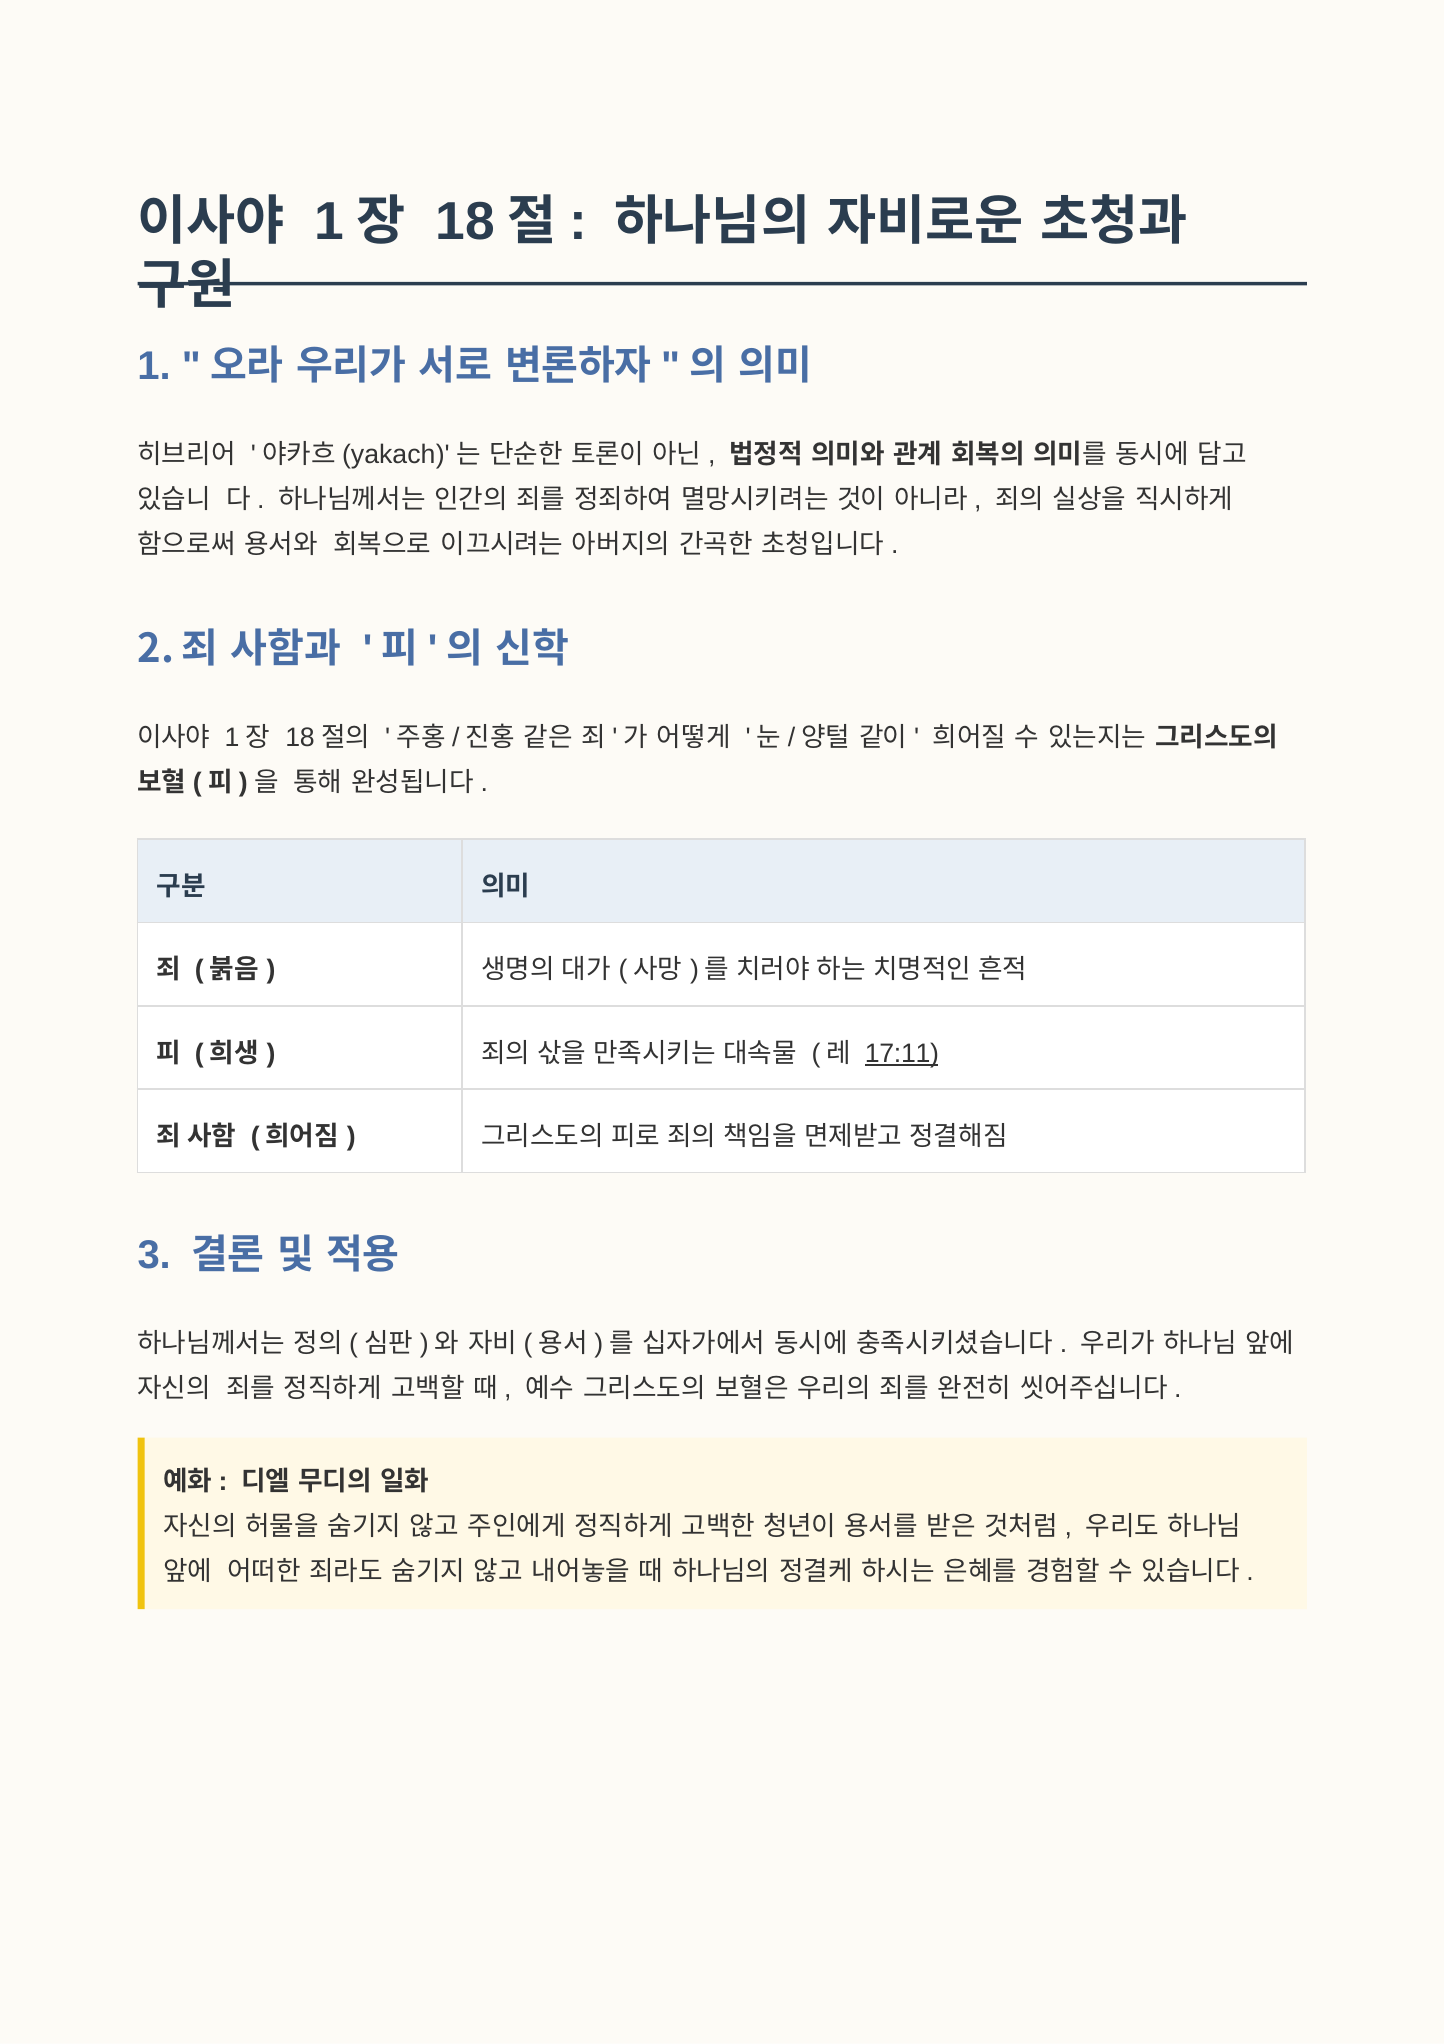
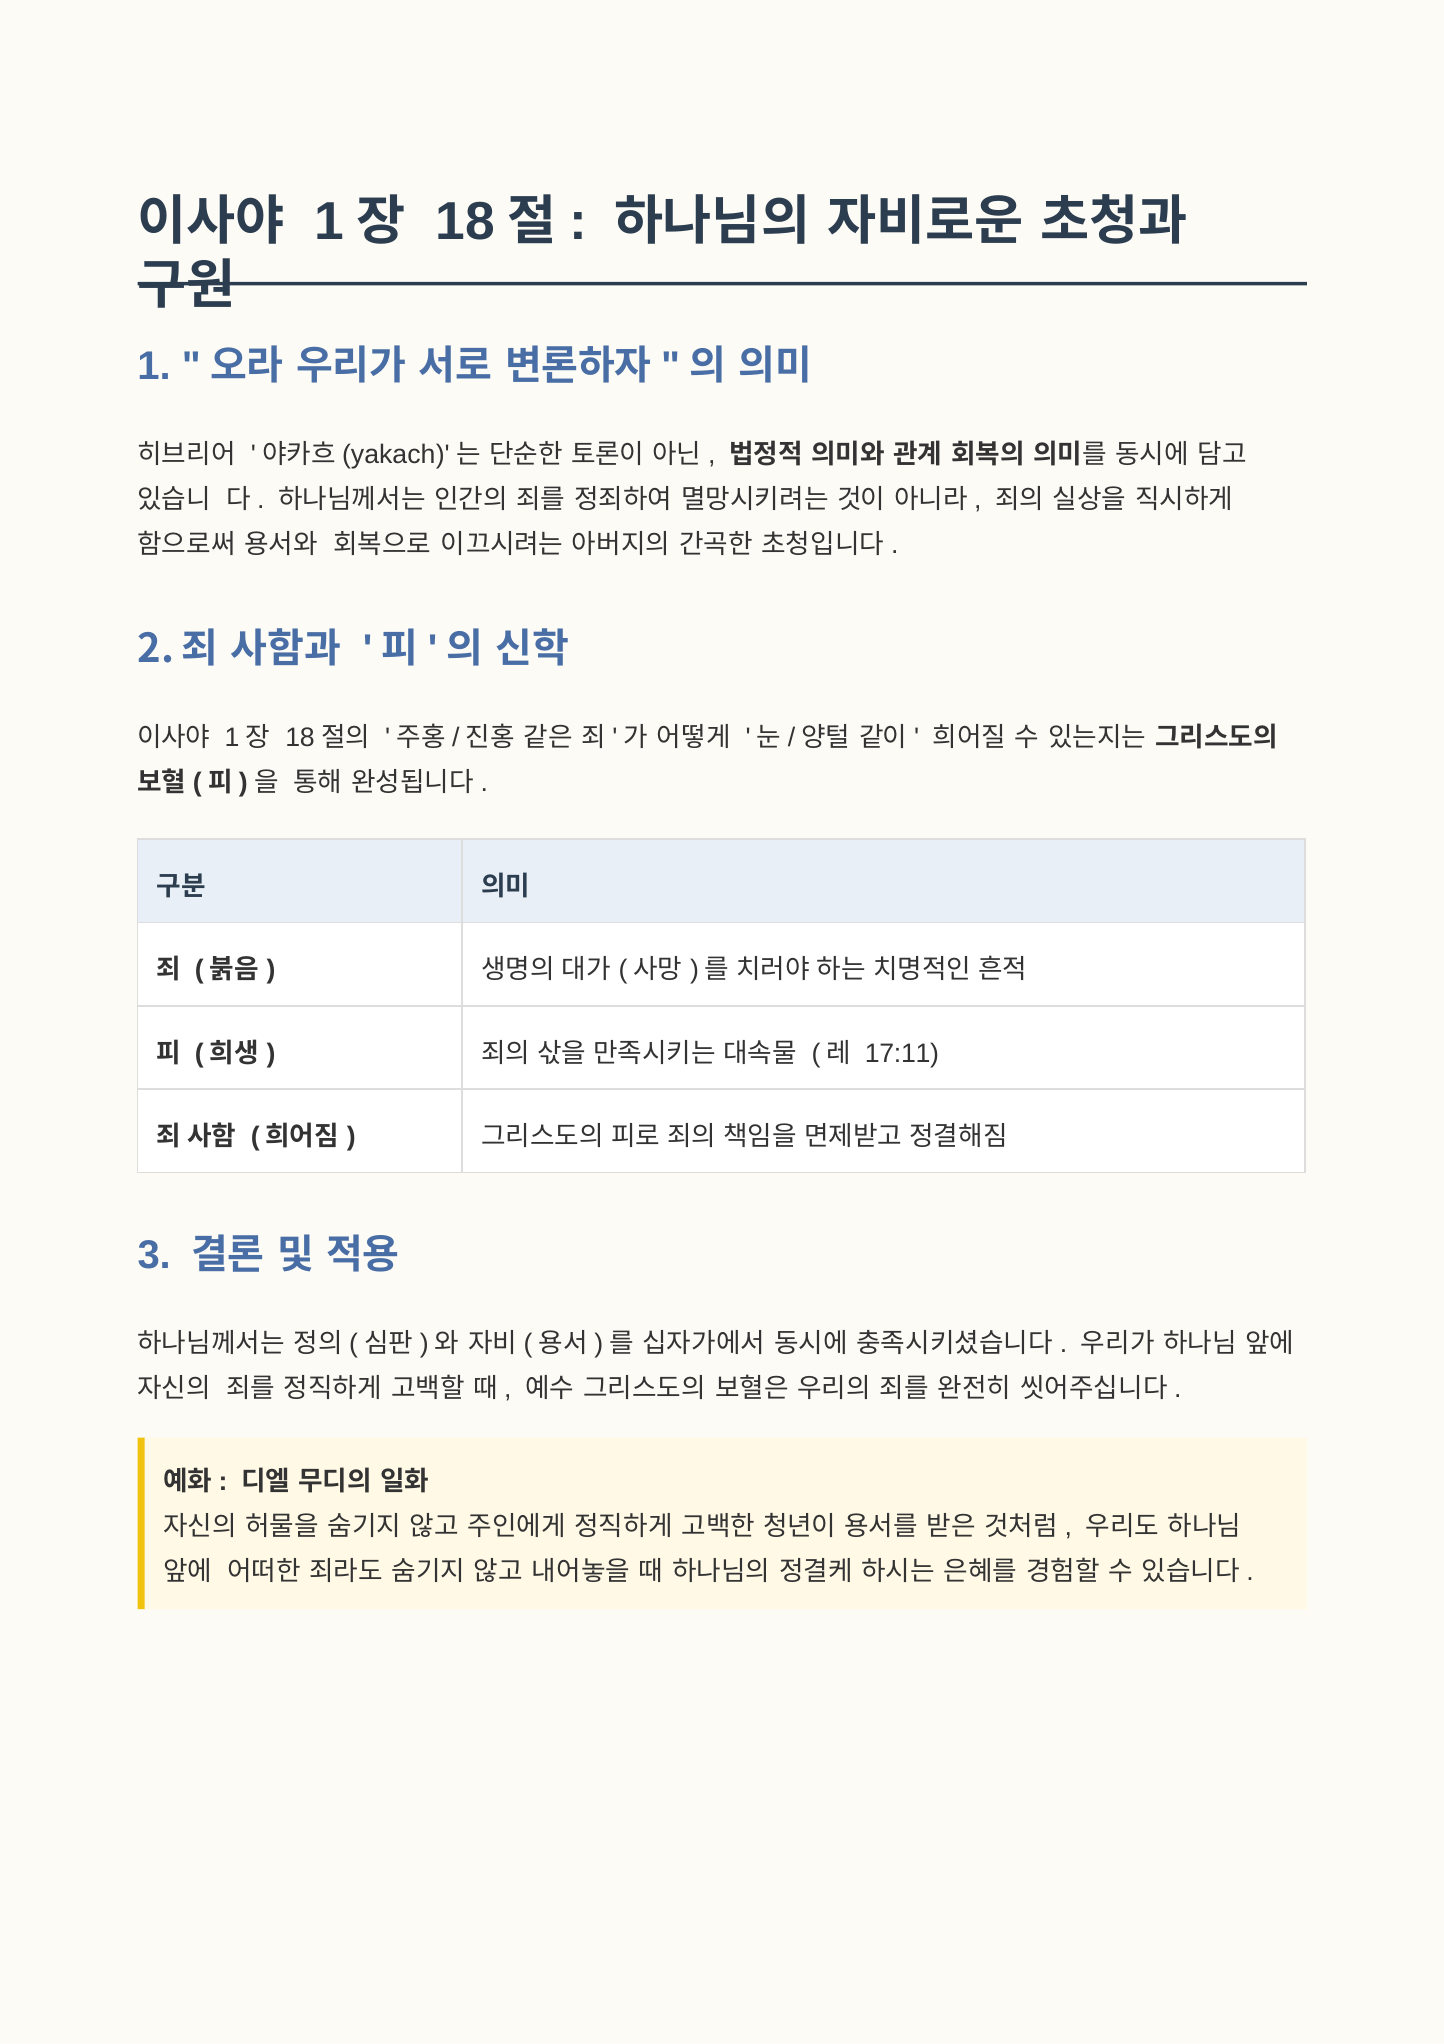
17:11 underline: present -> none
